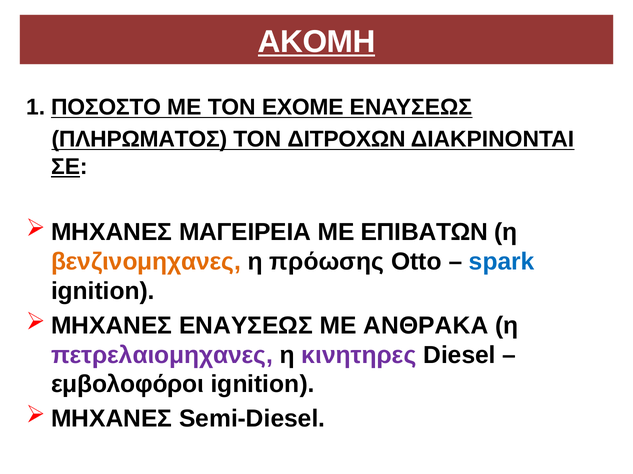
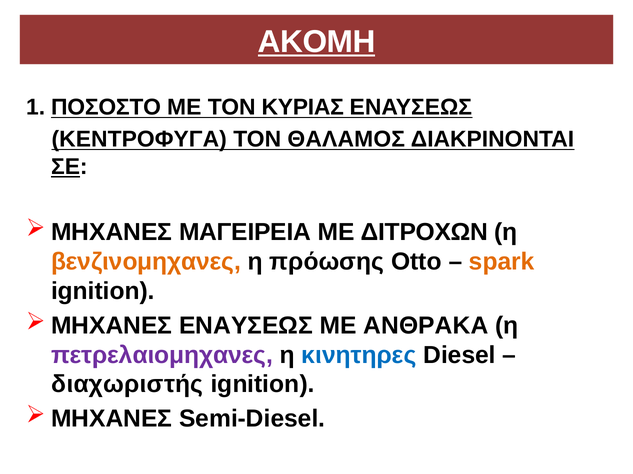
ΕΧΟΜΕ: ΕΧΟΜΕ -> ΚΥΡΙΑΣ
ΠΛΗΡΩΜΑΤΟΣ: ΠΛΗΡΩΜΑΤΟΣ -> ΚΕΝΤΡΟΦΥΓΑ
ΔΙΤΡΟΧΩΝ: ΔΙΤΡΟΧΩΝ -> ΘΑΛΑΜΟΣ
ΕΠΙΒΑΤΩΝ: ΕΠΙΒΑΤΩΝ -> ΔΙΤΡΟΧΩΝ
spark colour: blue -> orange
κινητηρες colour: purple -> blue
εμβολοφόροι: εμβολοφόροι -> διαχωριστής
